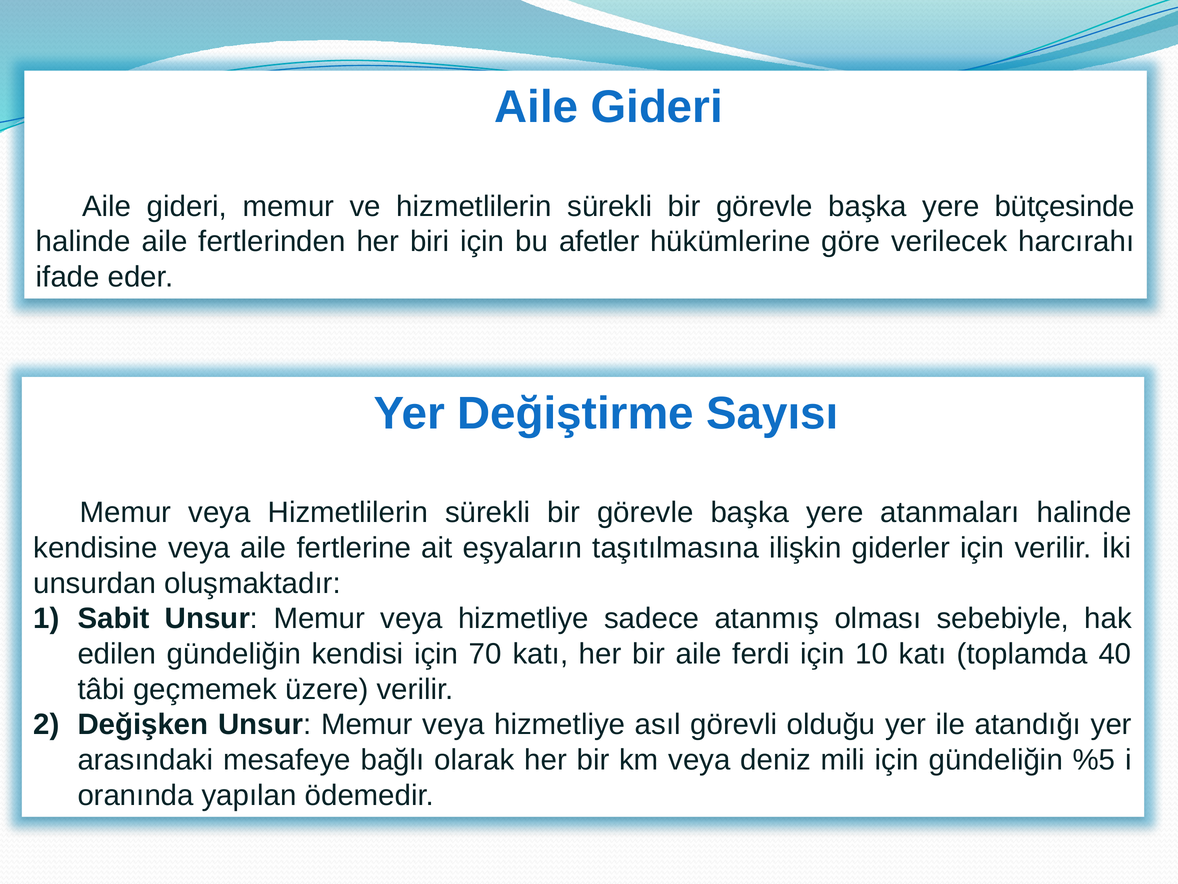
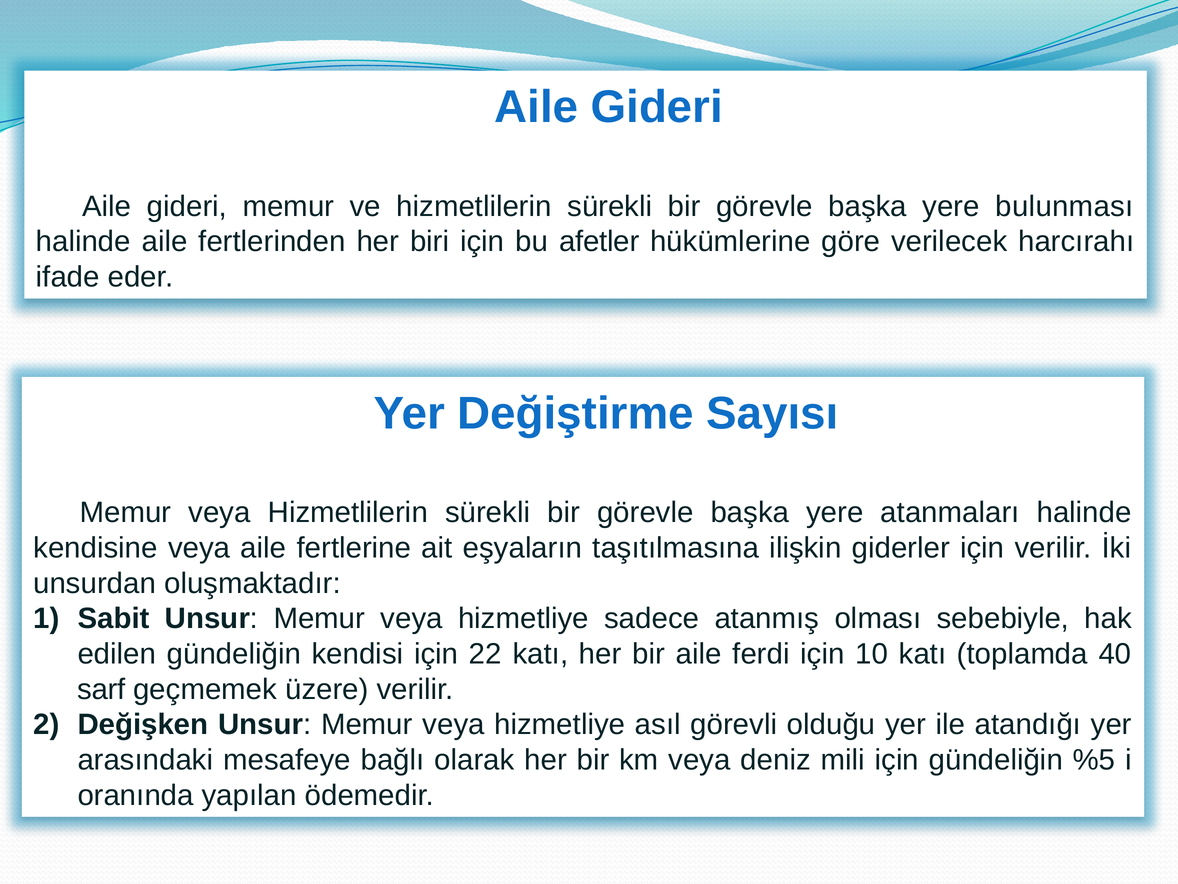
bütçesinde: bütçesinde -> bulunması
70: 70 -> 22
tâbi: tâbi -> sarf
